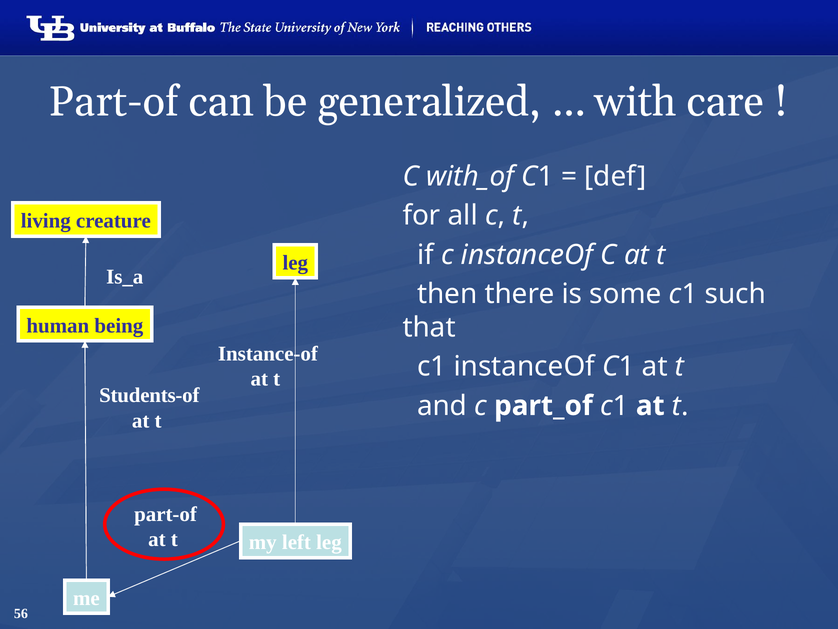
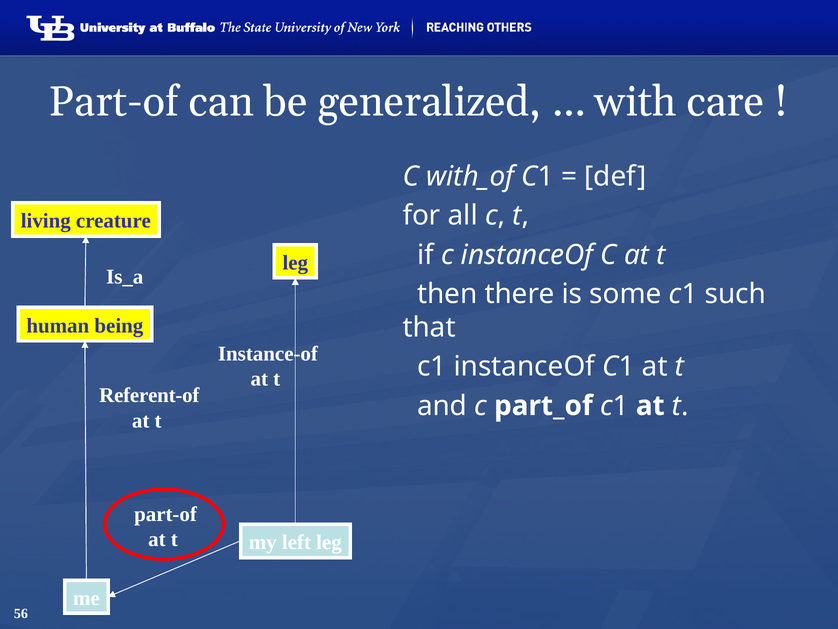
Students-of: Students-of -> Referent-of
